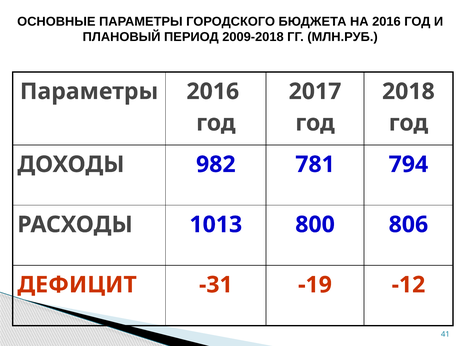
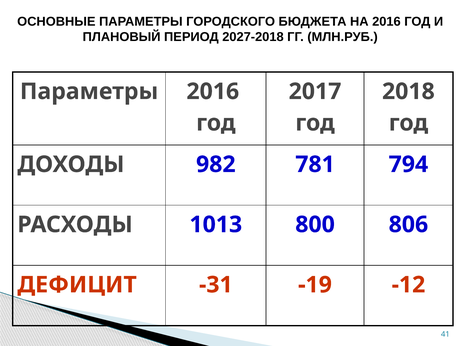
2009-2018: 2009-2018 -> 2027-2018
